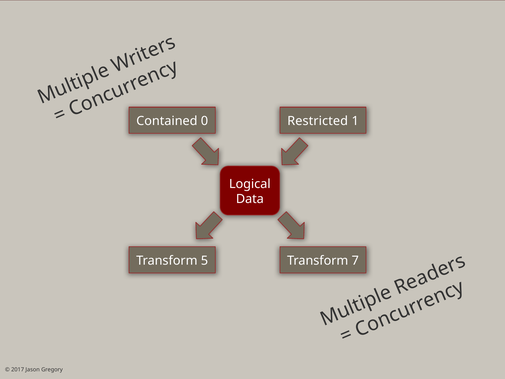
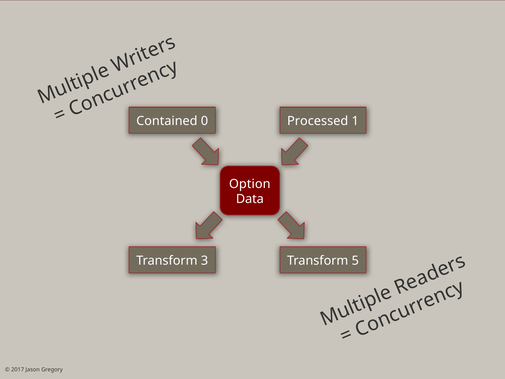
Restricted: Restricted -> Processed
Logical: Logical -> Option
5: 5 -> 3
7: 7 -> 5
